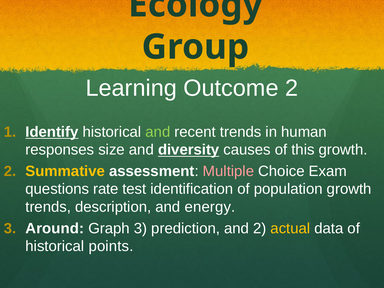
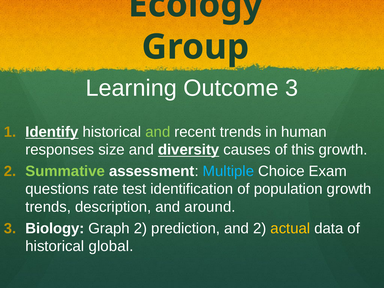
Outcome 2: 2 -> 3
Summative colour: yellow -> light green
Multiple colour: pink -> light blue
energy: energy -> around
Around: Around -> Biology
Graph 3: 3 -> 2
points: points -> global
